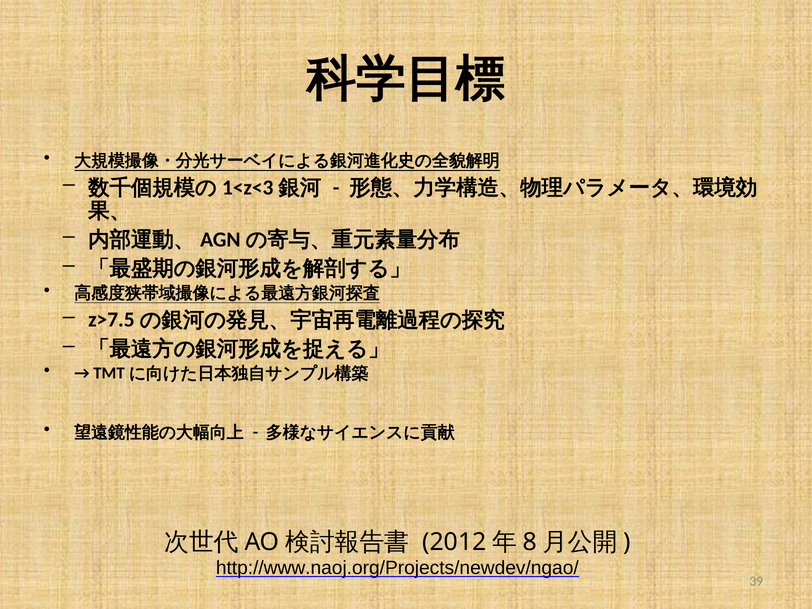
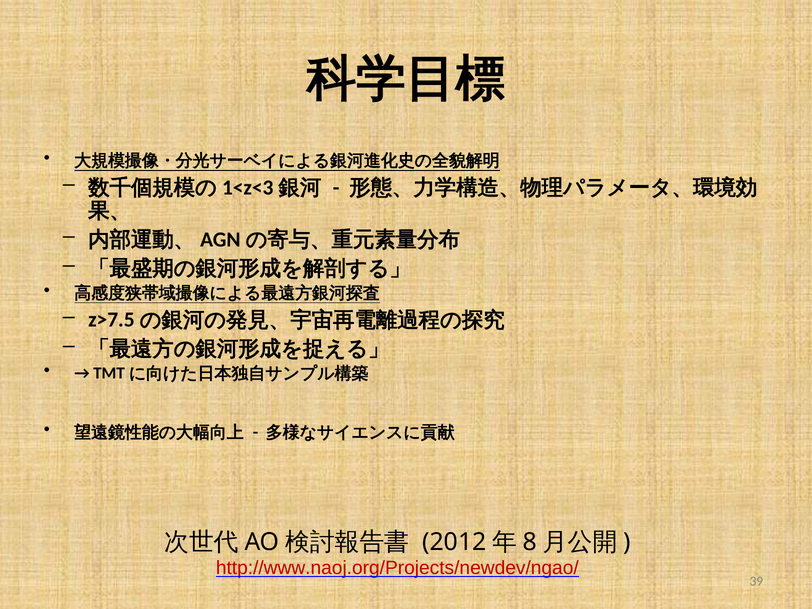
http://www.naoj.org/Projects/newdev/ngao/ colour: black -> red
